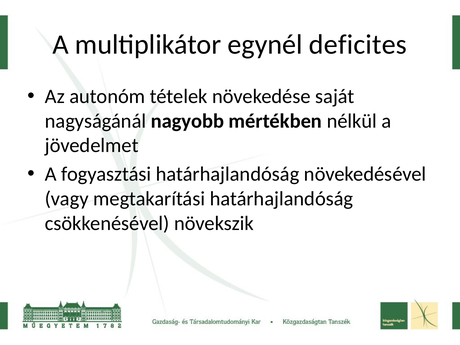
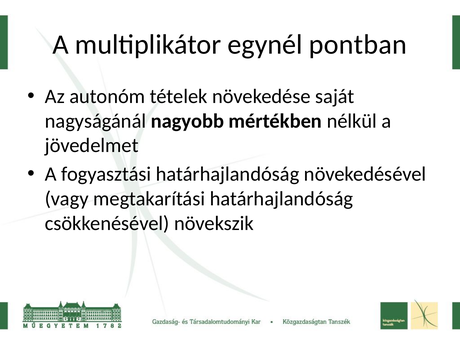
deficites: deficites -> pontban
